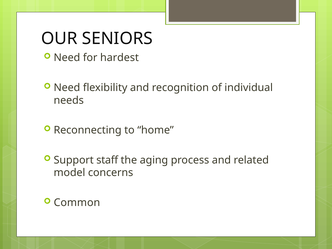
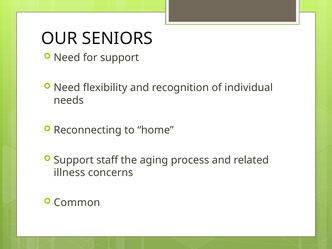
for hardest: hardest -> support
model: model -> illness
